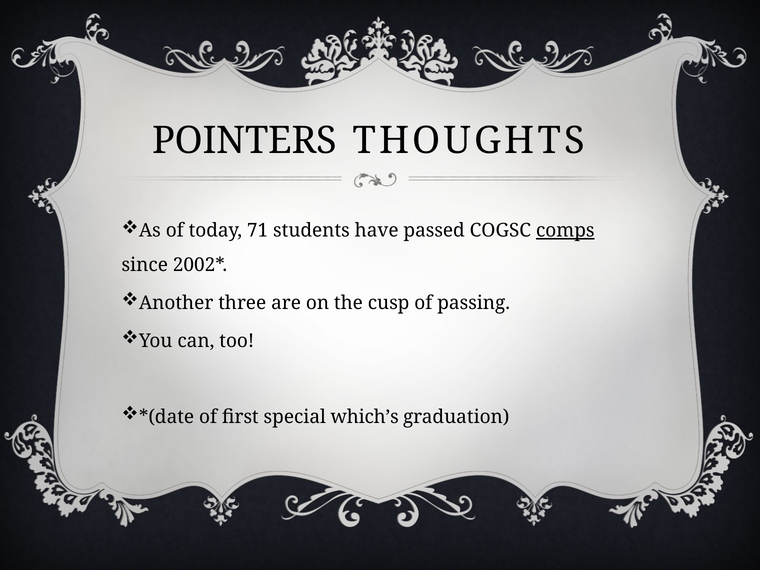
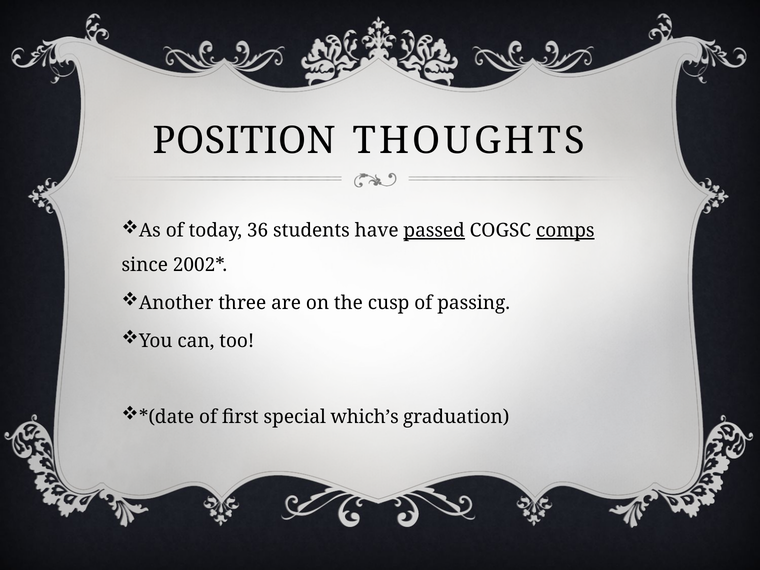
POINTERS: POINTERS -> POSITION
71: 71 -> 36
passed underline: none -> present
